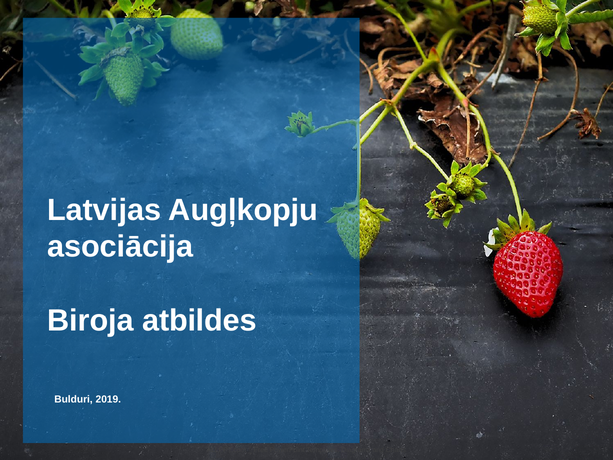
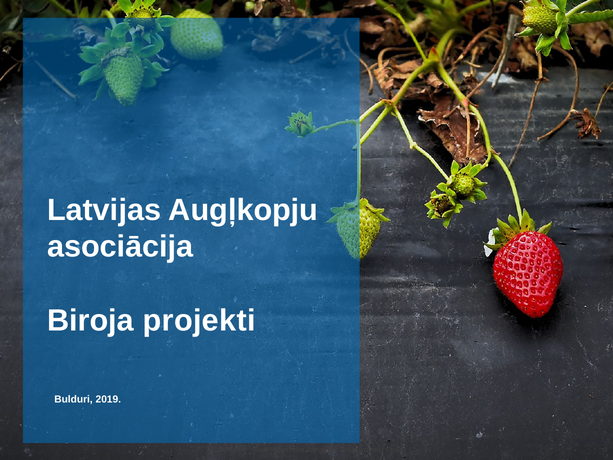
atbildes: atbildes -> projekti
